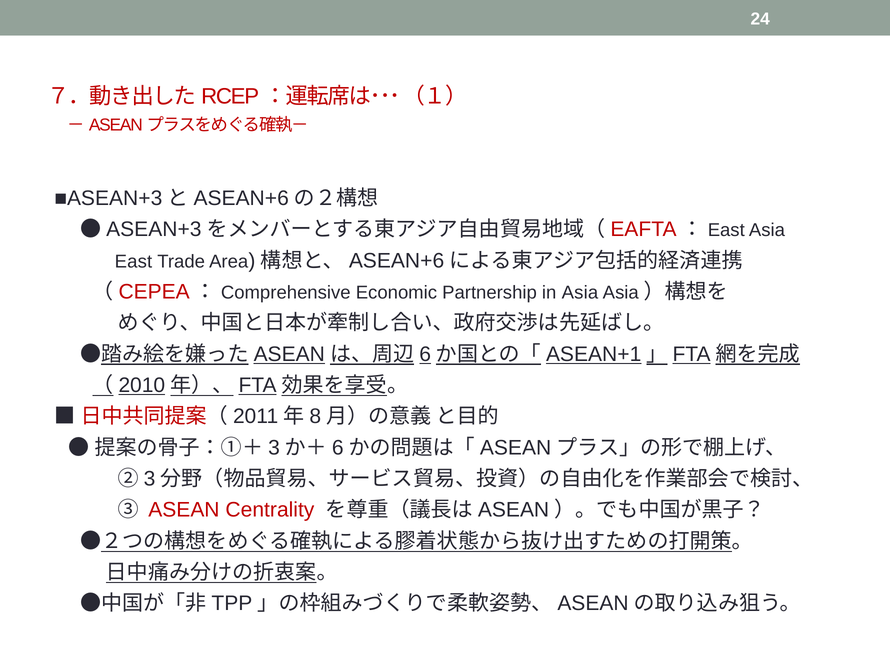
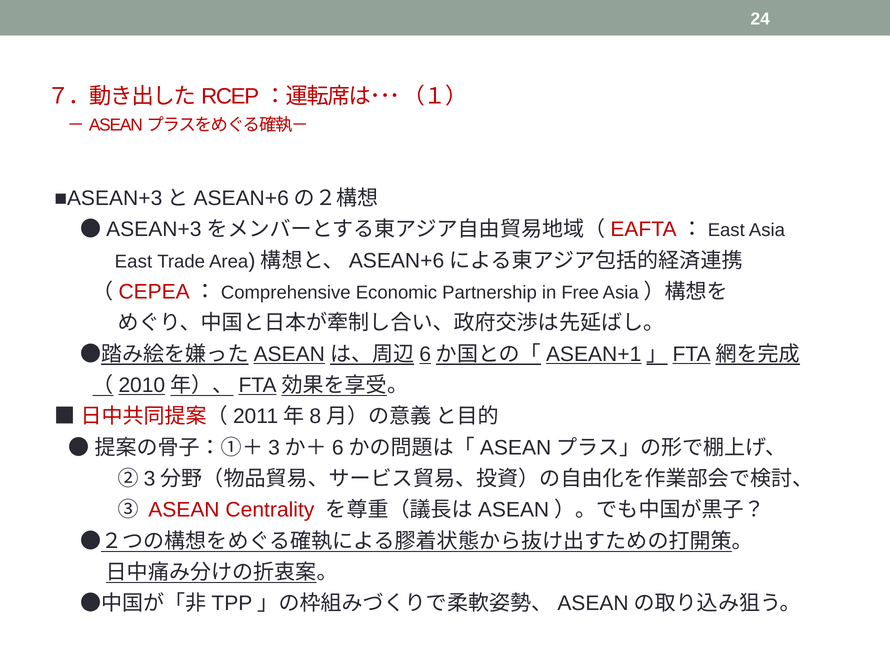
in Asia: Asia -> Free
